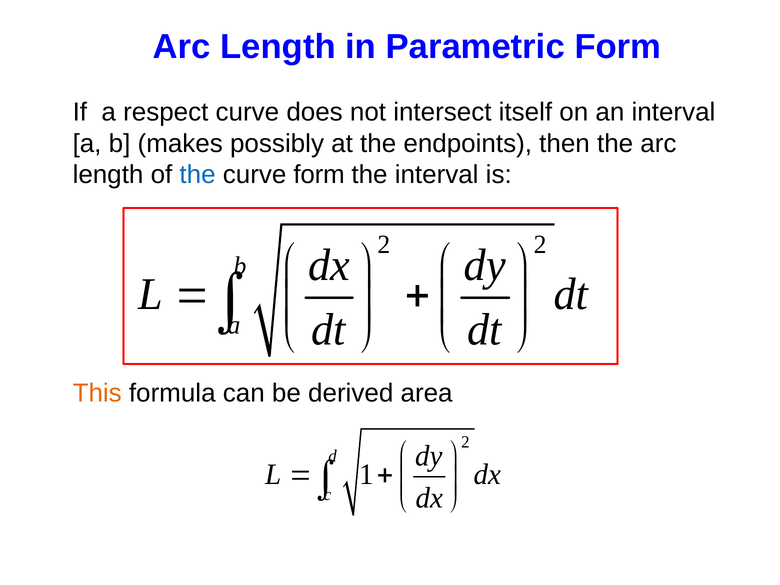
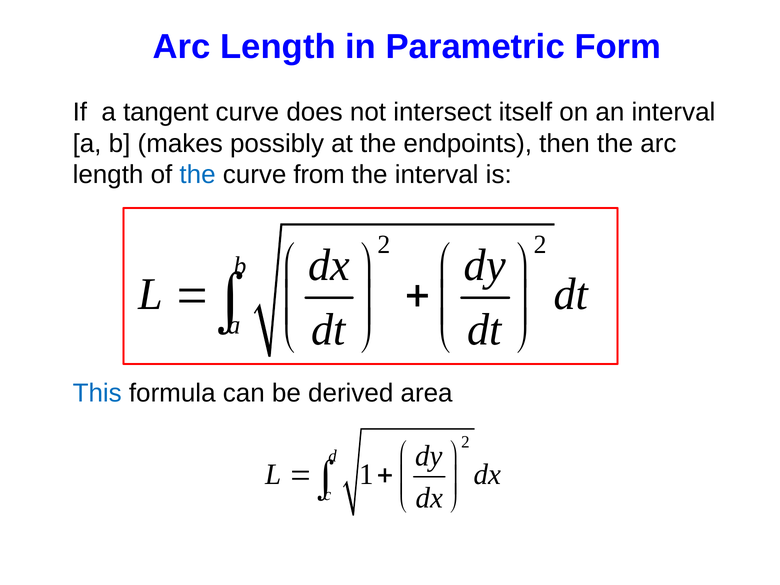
respect: respect -> tangent
curve form: form -> from
This colour: orange -> blue
